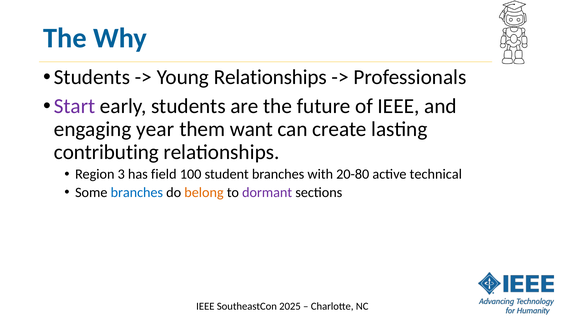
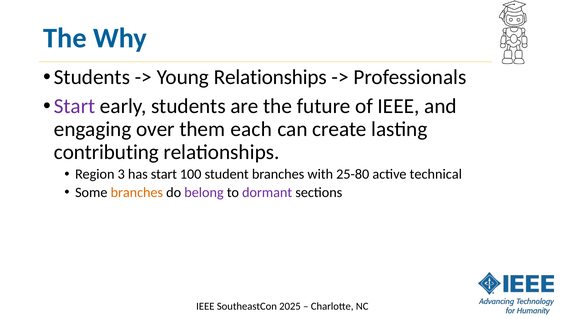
year: year -> over
want: want -> each
has field: field -> start
20-80: 20-80 -> 25-80
branches at (137, 192) colour: blue -> orange
belong colour: orange -> purple
